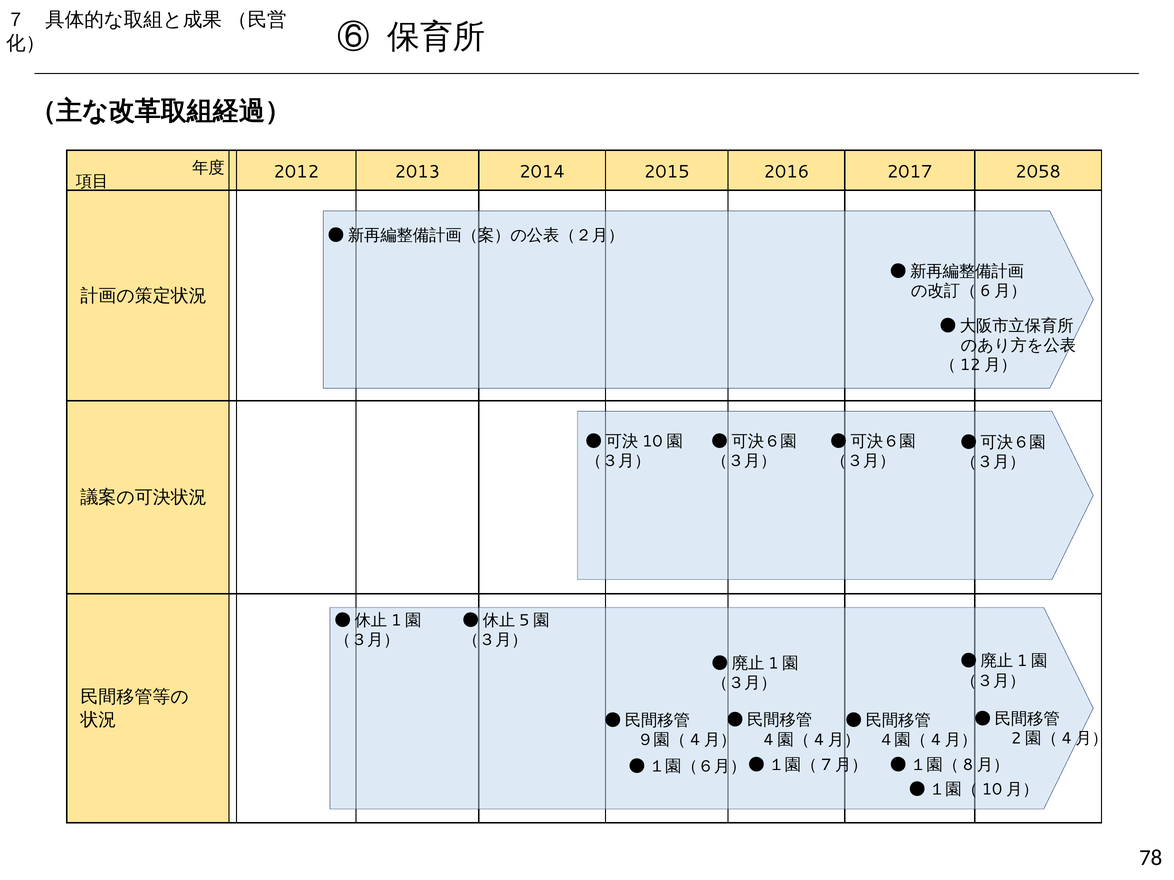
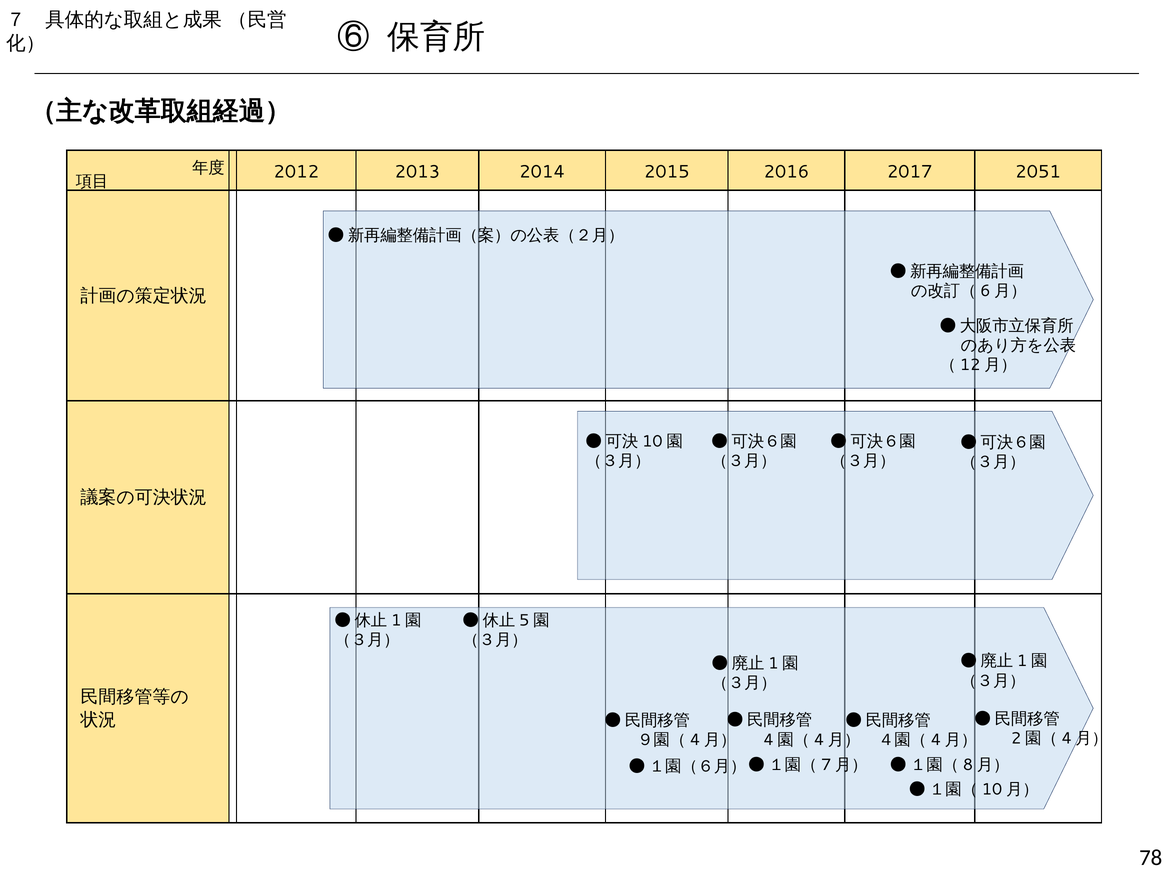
2058: 2058 -> 2051
